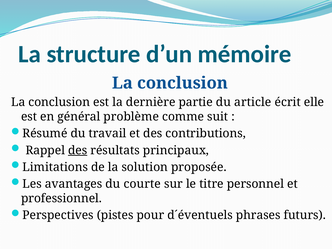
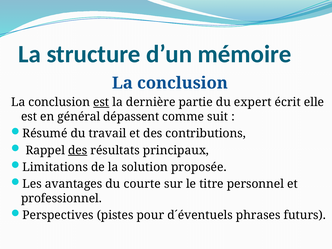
est at (101, 102) underline: none -> present
article: article -> expert
problème: problème -> dépassent
